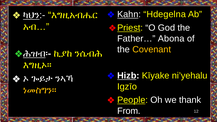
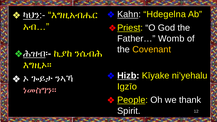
Abona: Abona -> Womb
ነመስግን። colour: yellow -> pink
From: From -> Spirit
